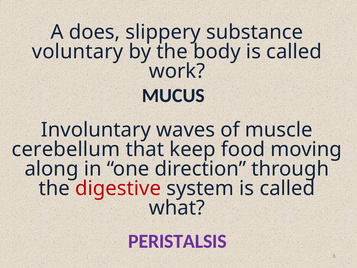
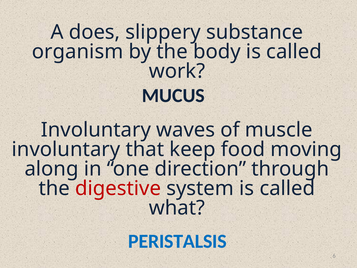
voluntary: voluntary -> organism
cerebellum at (66, 149): cerebellum -> involuntary
PERISTALSIS colour: purple -> blue
